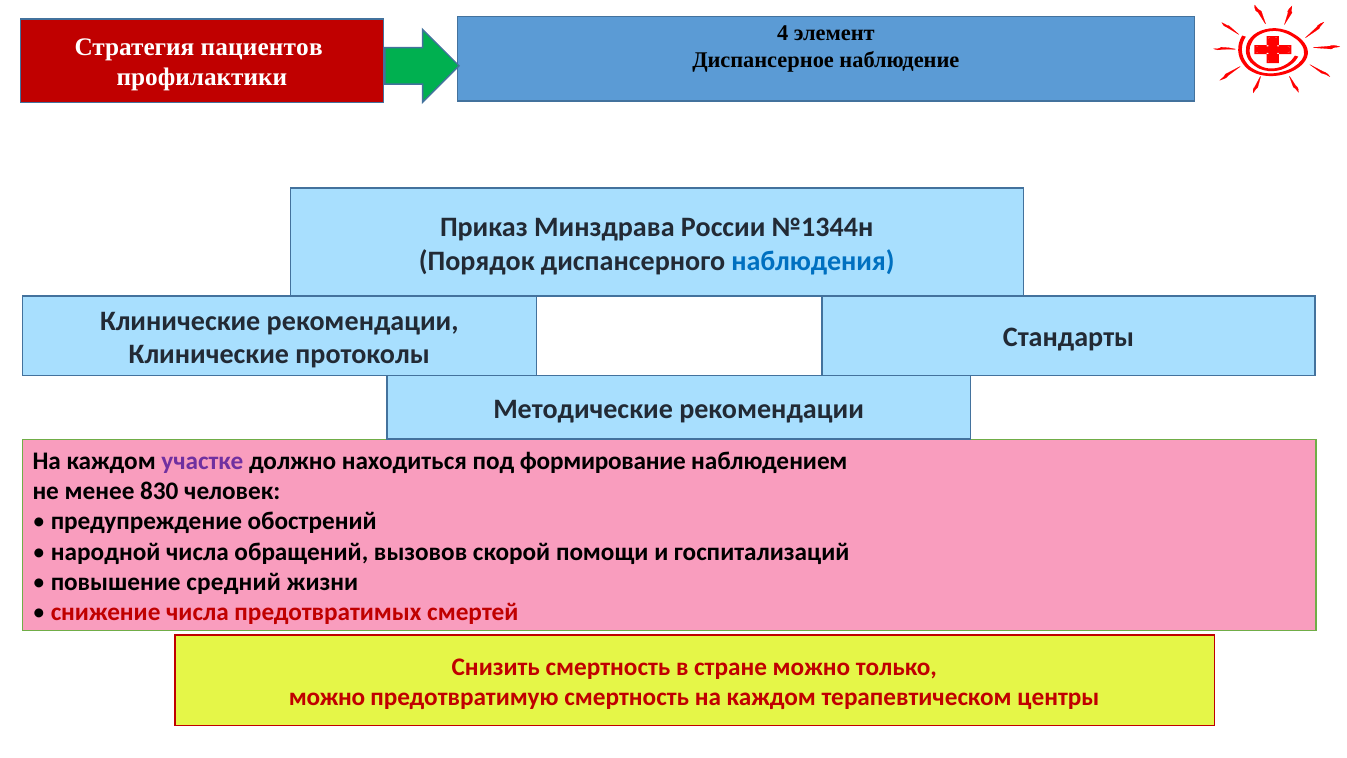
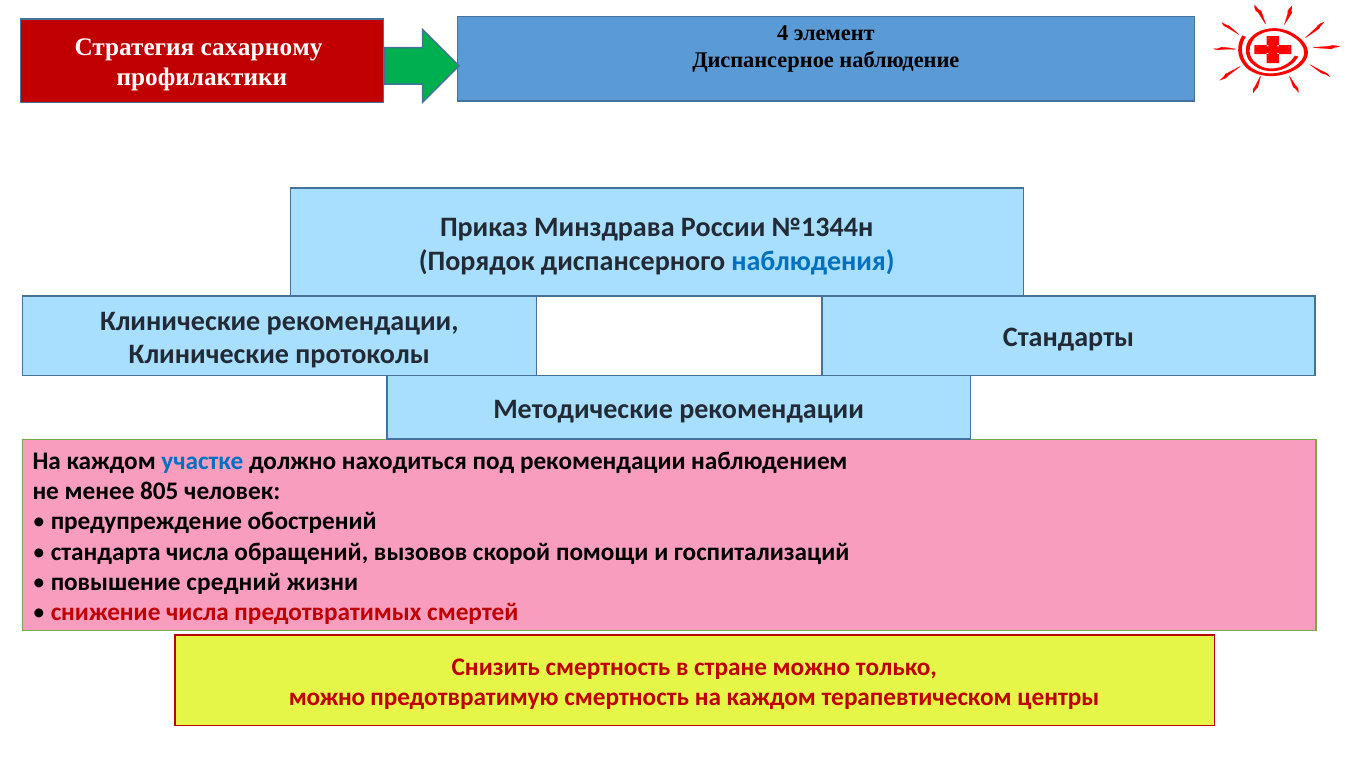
пациентов: пациентов -> сахарному
участке colour: purple -> blue
под формирование: формирование -> рекомендации
830: 830 -> 805
народной: народной -> стандарта
